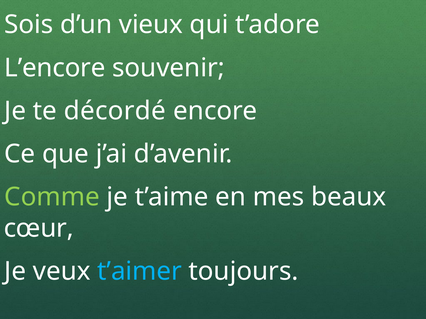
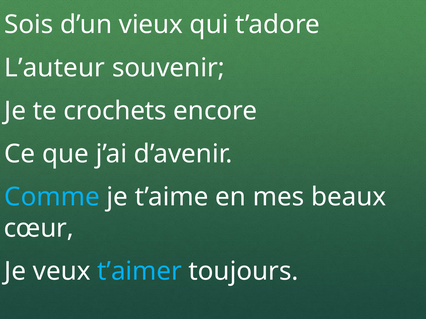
L’encore: L’encore -> L’auteur
décordé: décordé -> crochets
Comme colour: light green -> light blue
